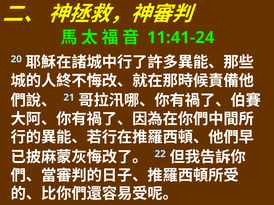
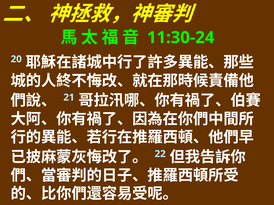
11:41-24: 11:41-24 -> 11:30-24
